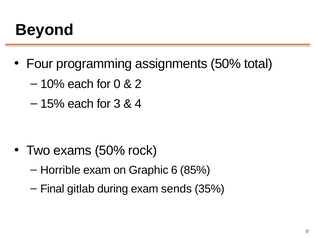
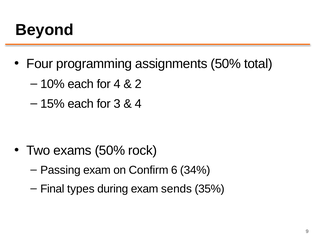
for 0: 0 -> 4
Horrible: Horrible -> Passing
Graphic: Graphic -> Confirm
85%: 85% -> 34%
gitlab: gitlab -> types
